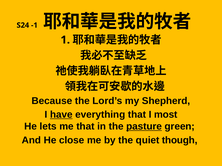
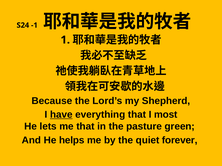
pasture underline: present -> none
close: close -> helps
though: though -> forever
